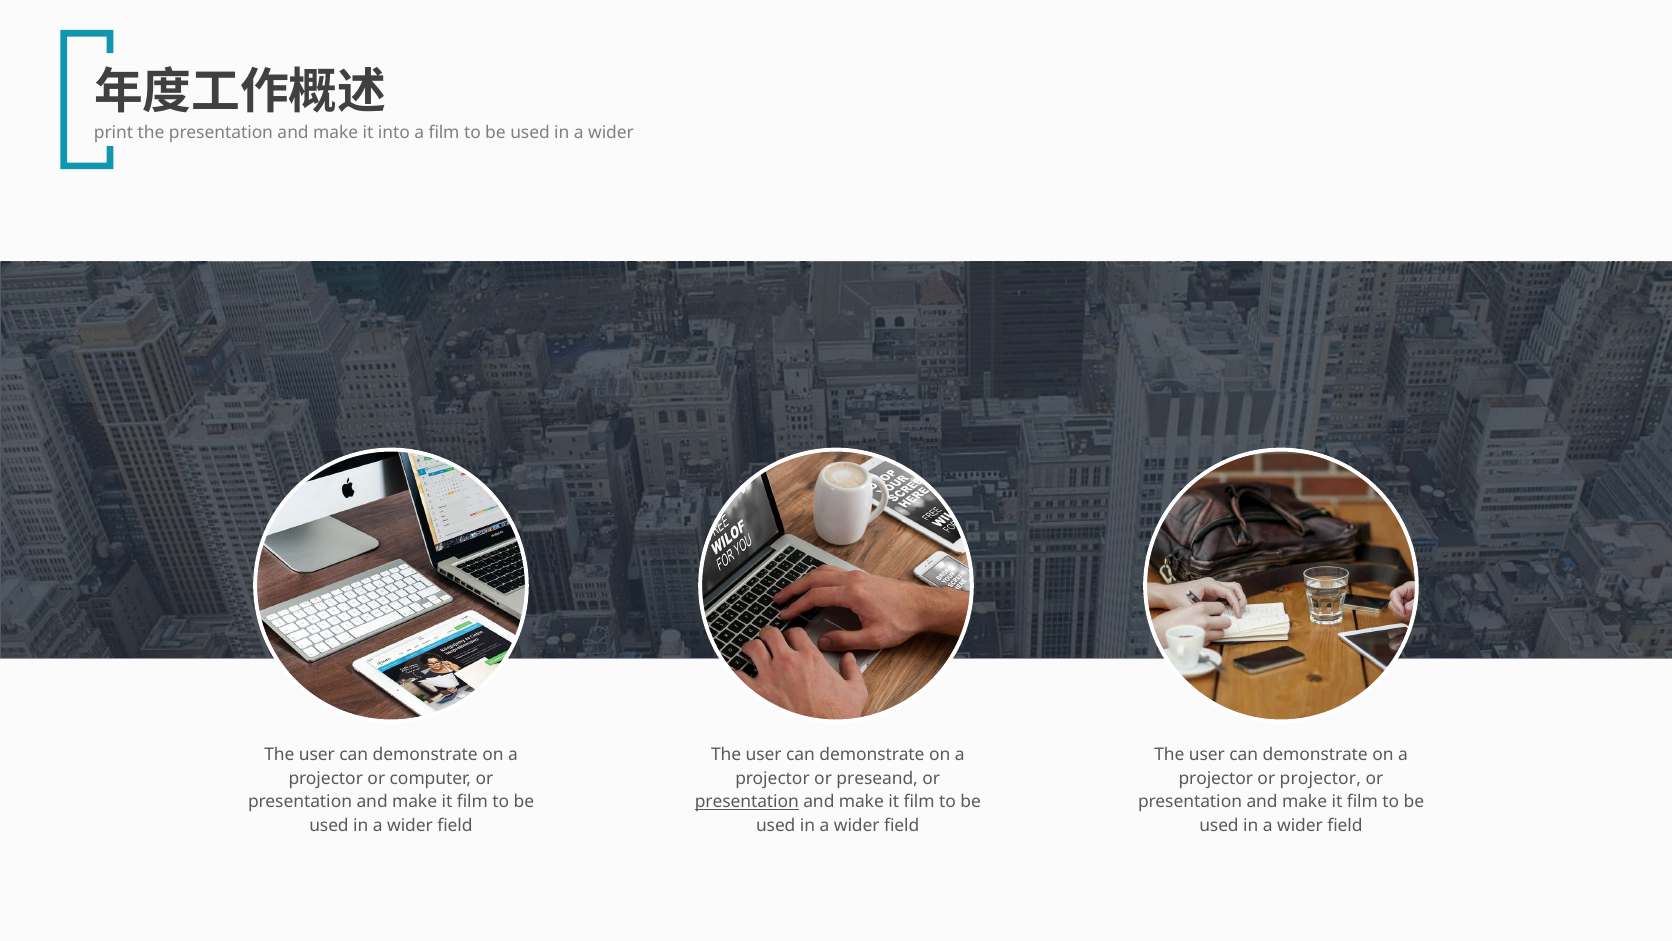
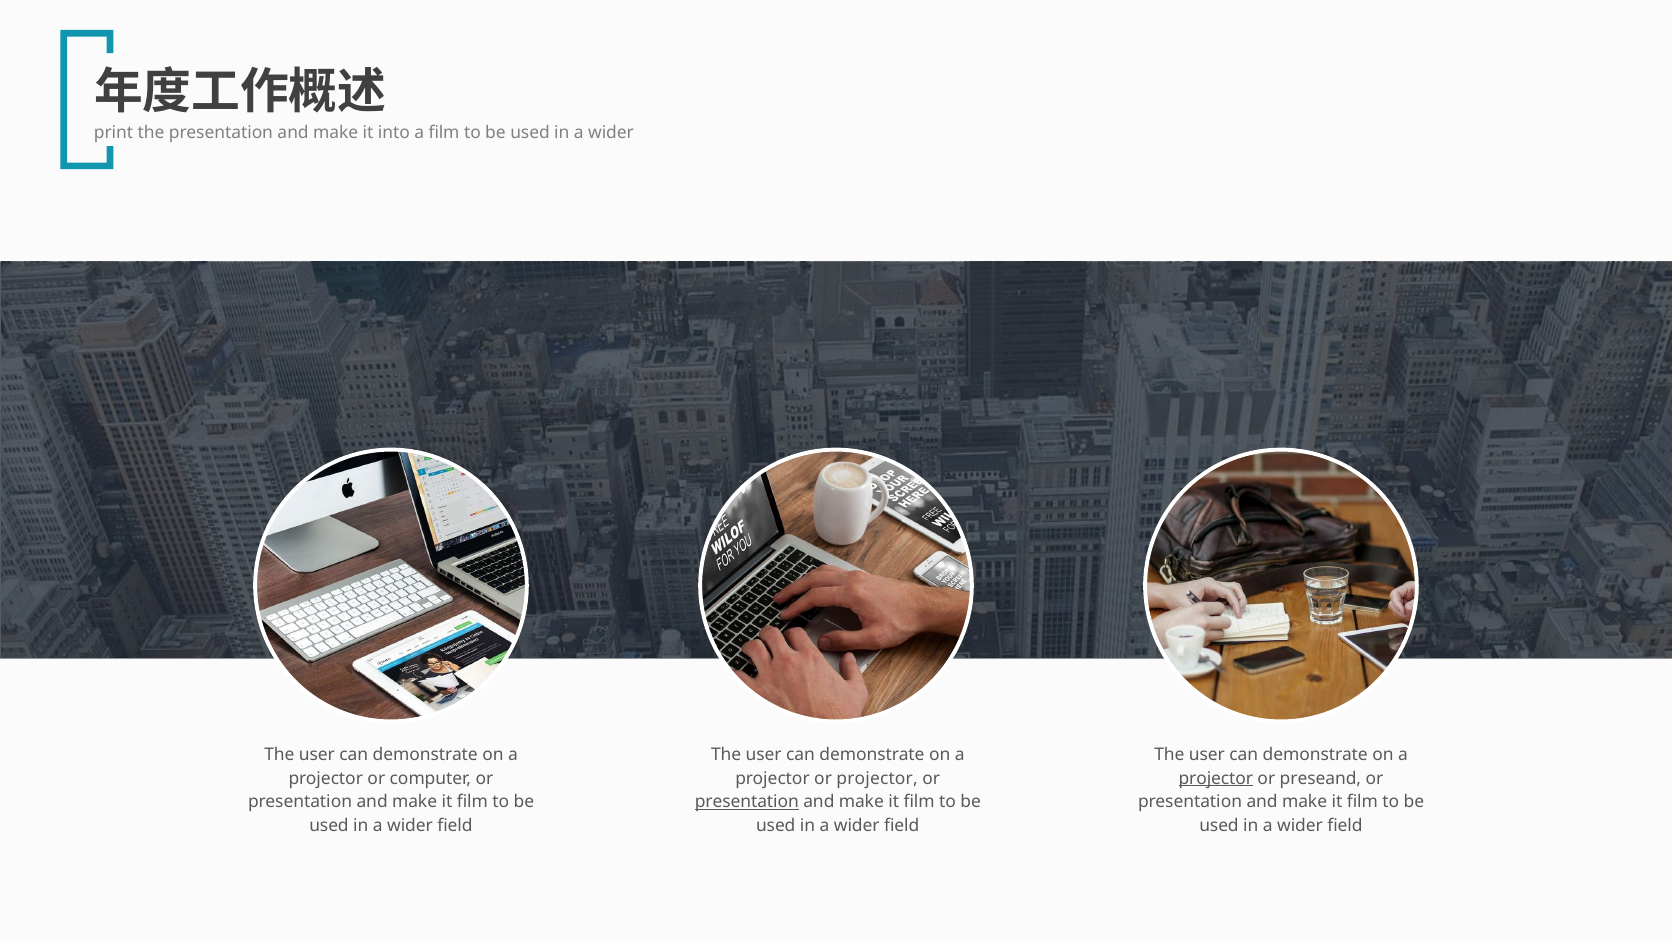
or preseand: preseand -> projector
projector at (1216, 778) underline: none -> present
or projector: projector -> preseand
